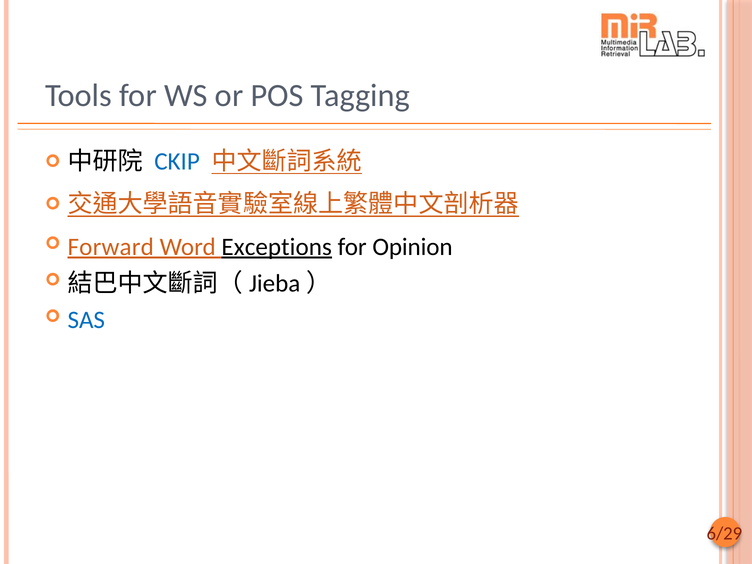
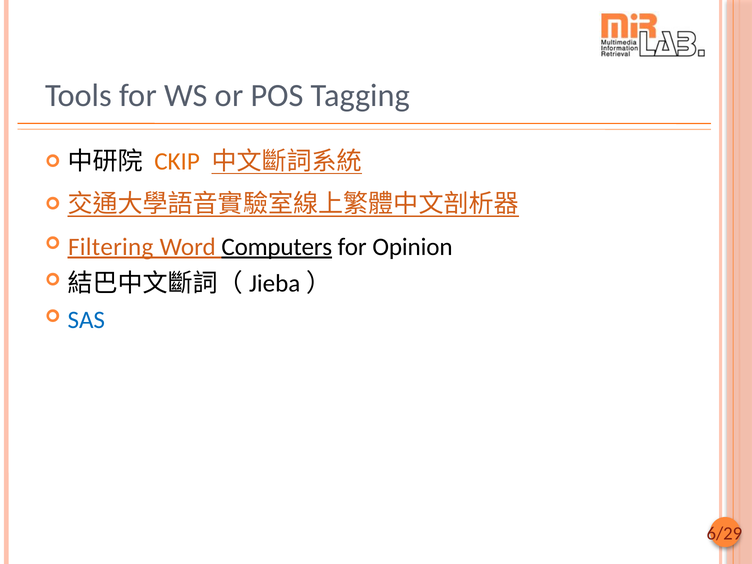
CKIP colour: blue -> orange
Forward: Forward -> Filtering
Exceptions: Exceptions -> Computers
